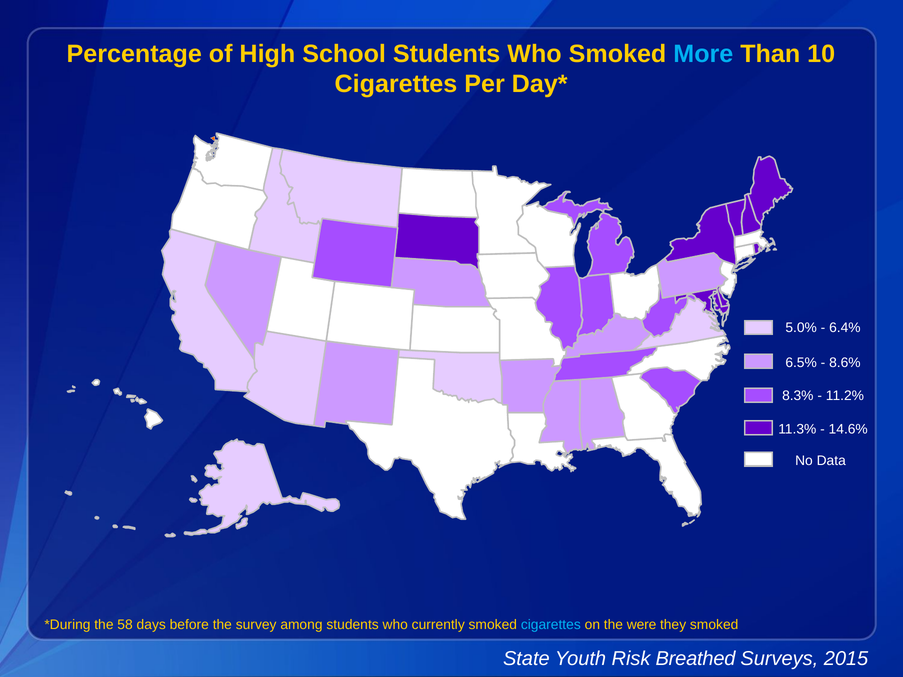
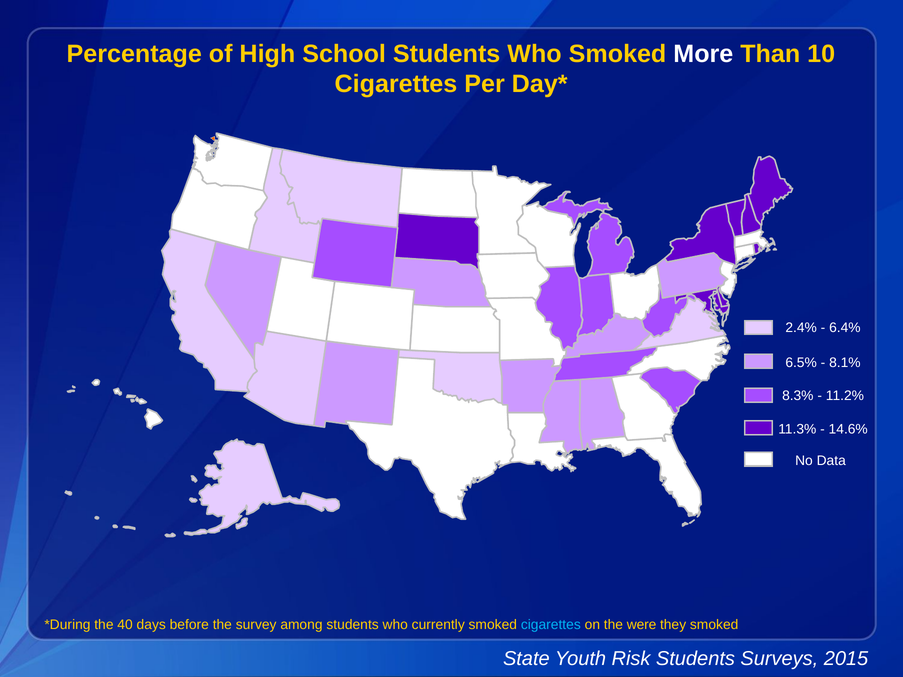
More colour: light blue -> white
5.0%: 5.0% -> 2.4%
8.6%: 8.6% -> 8.1%
58: 58 -> 40
Risk Breathed: Breathed -> Students
